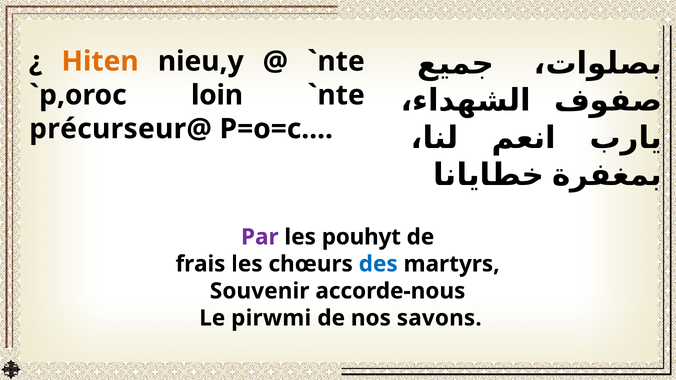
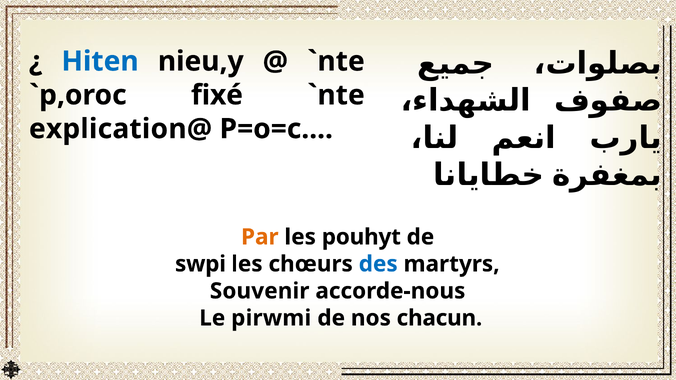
Hiten colour: orange -> blue
loin: loin -> fixé
précurseur@: précurseur@ -> explication@
Par colour: purple -> orange
frais: frais -> swpi
savons: savons -> chacun
